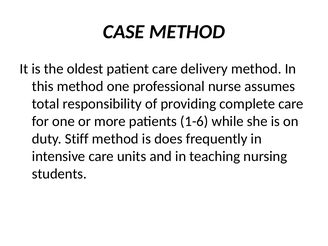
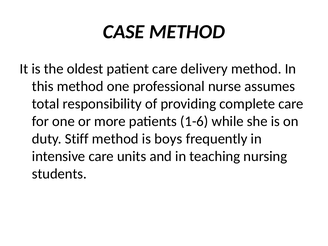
does: does -> boys
